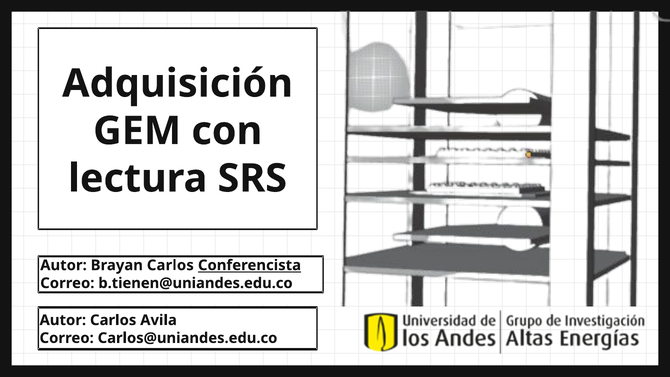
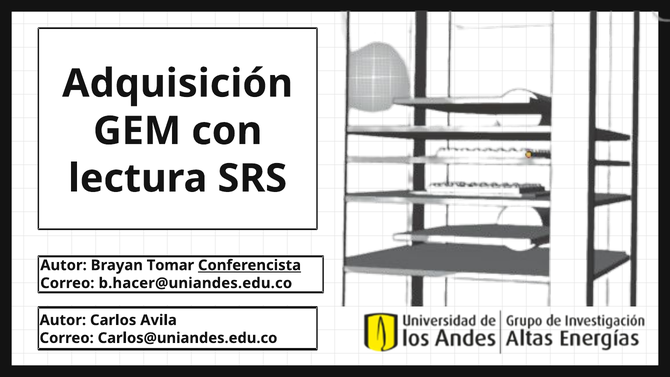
Brayan Carlos: Carlos -> Tomar
b.tienen@uniandes.edu.co: b.tienen@uniandes.edu.co -> b.hacer@uniandes.edu.co
